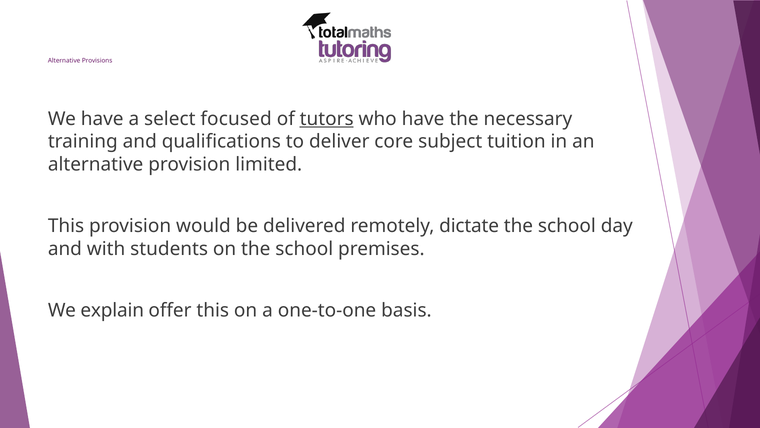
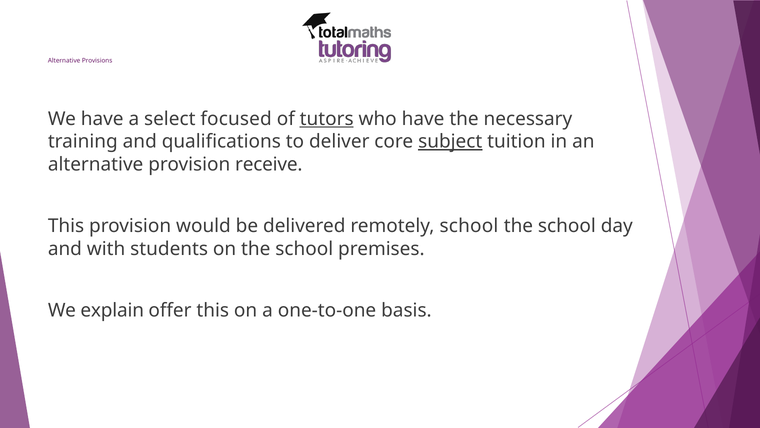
subject underline: none -> present
limited: limited -> receive
remotely dictate: dictate -> school
